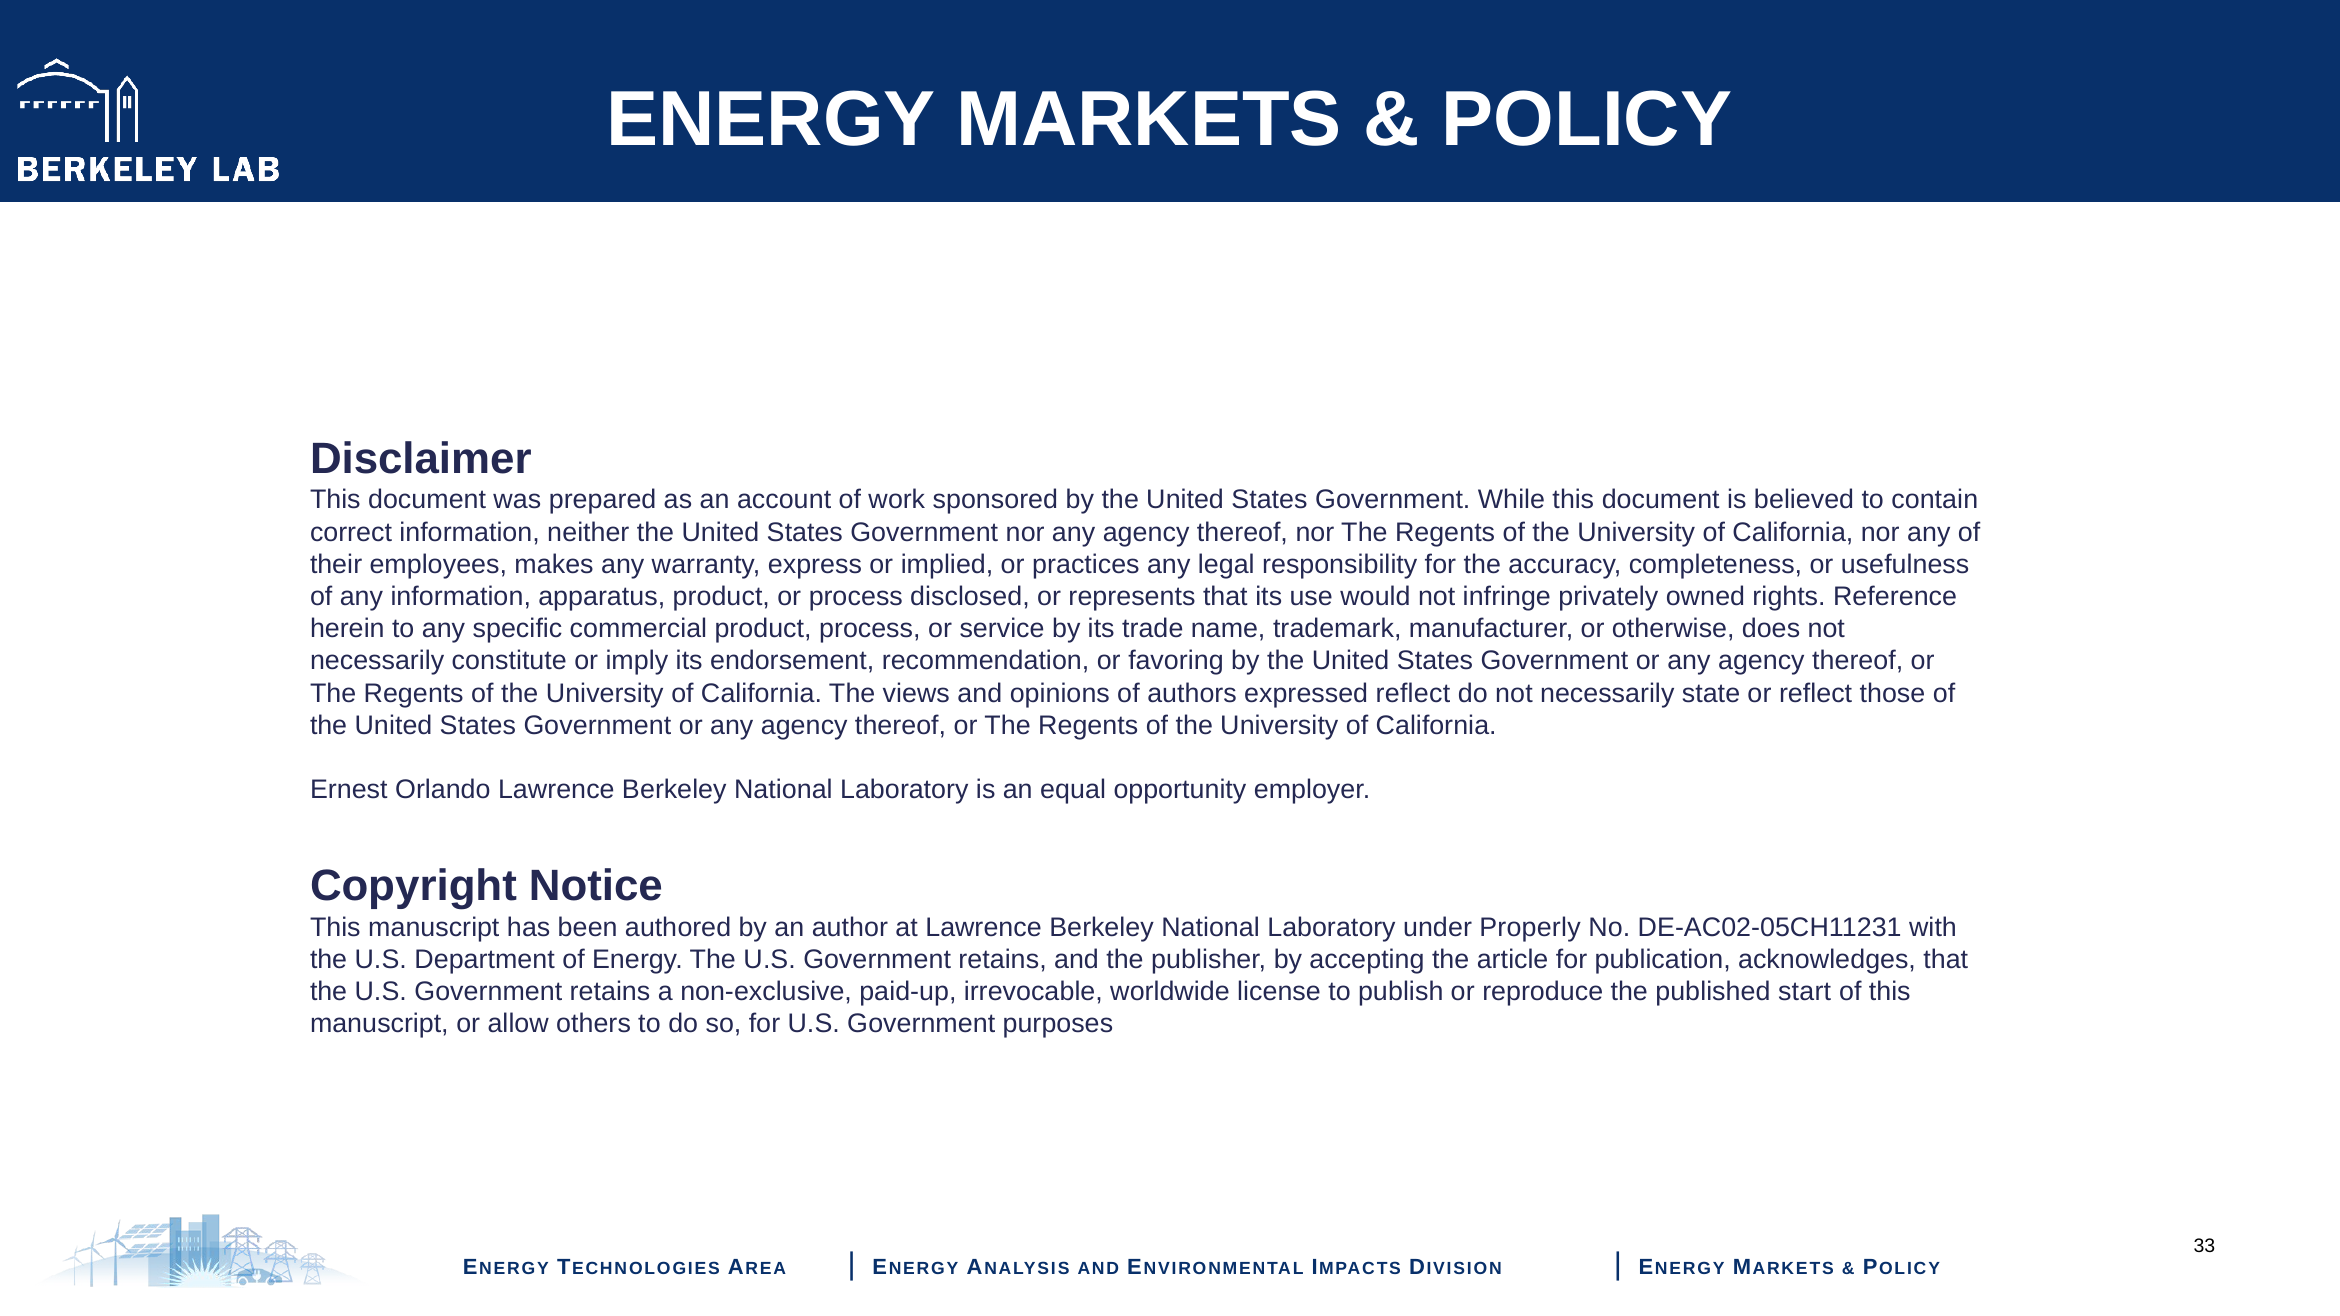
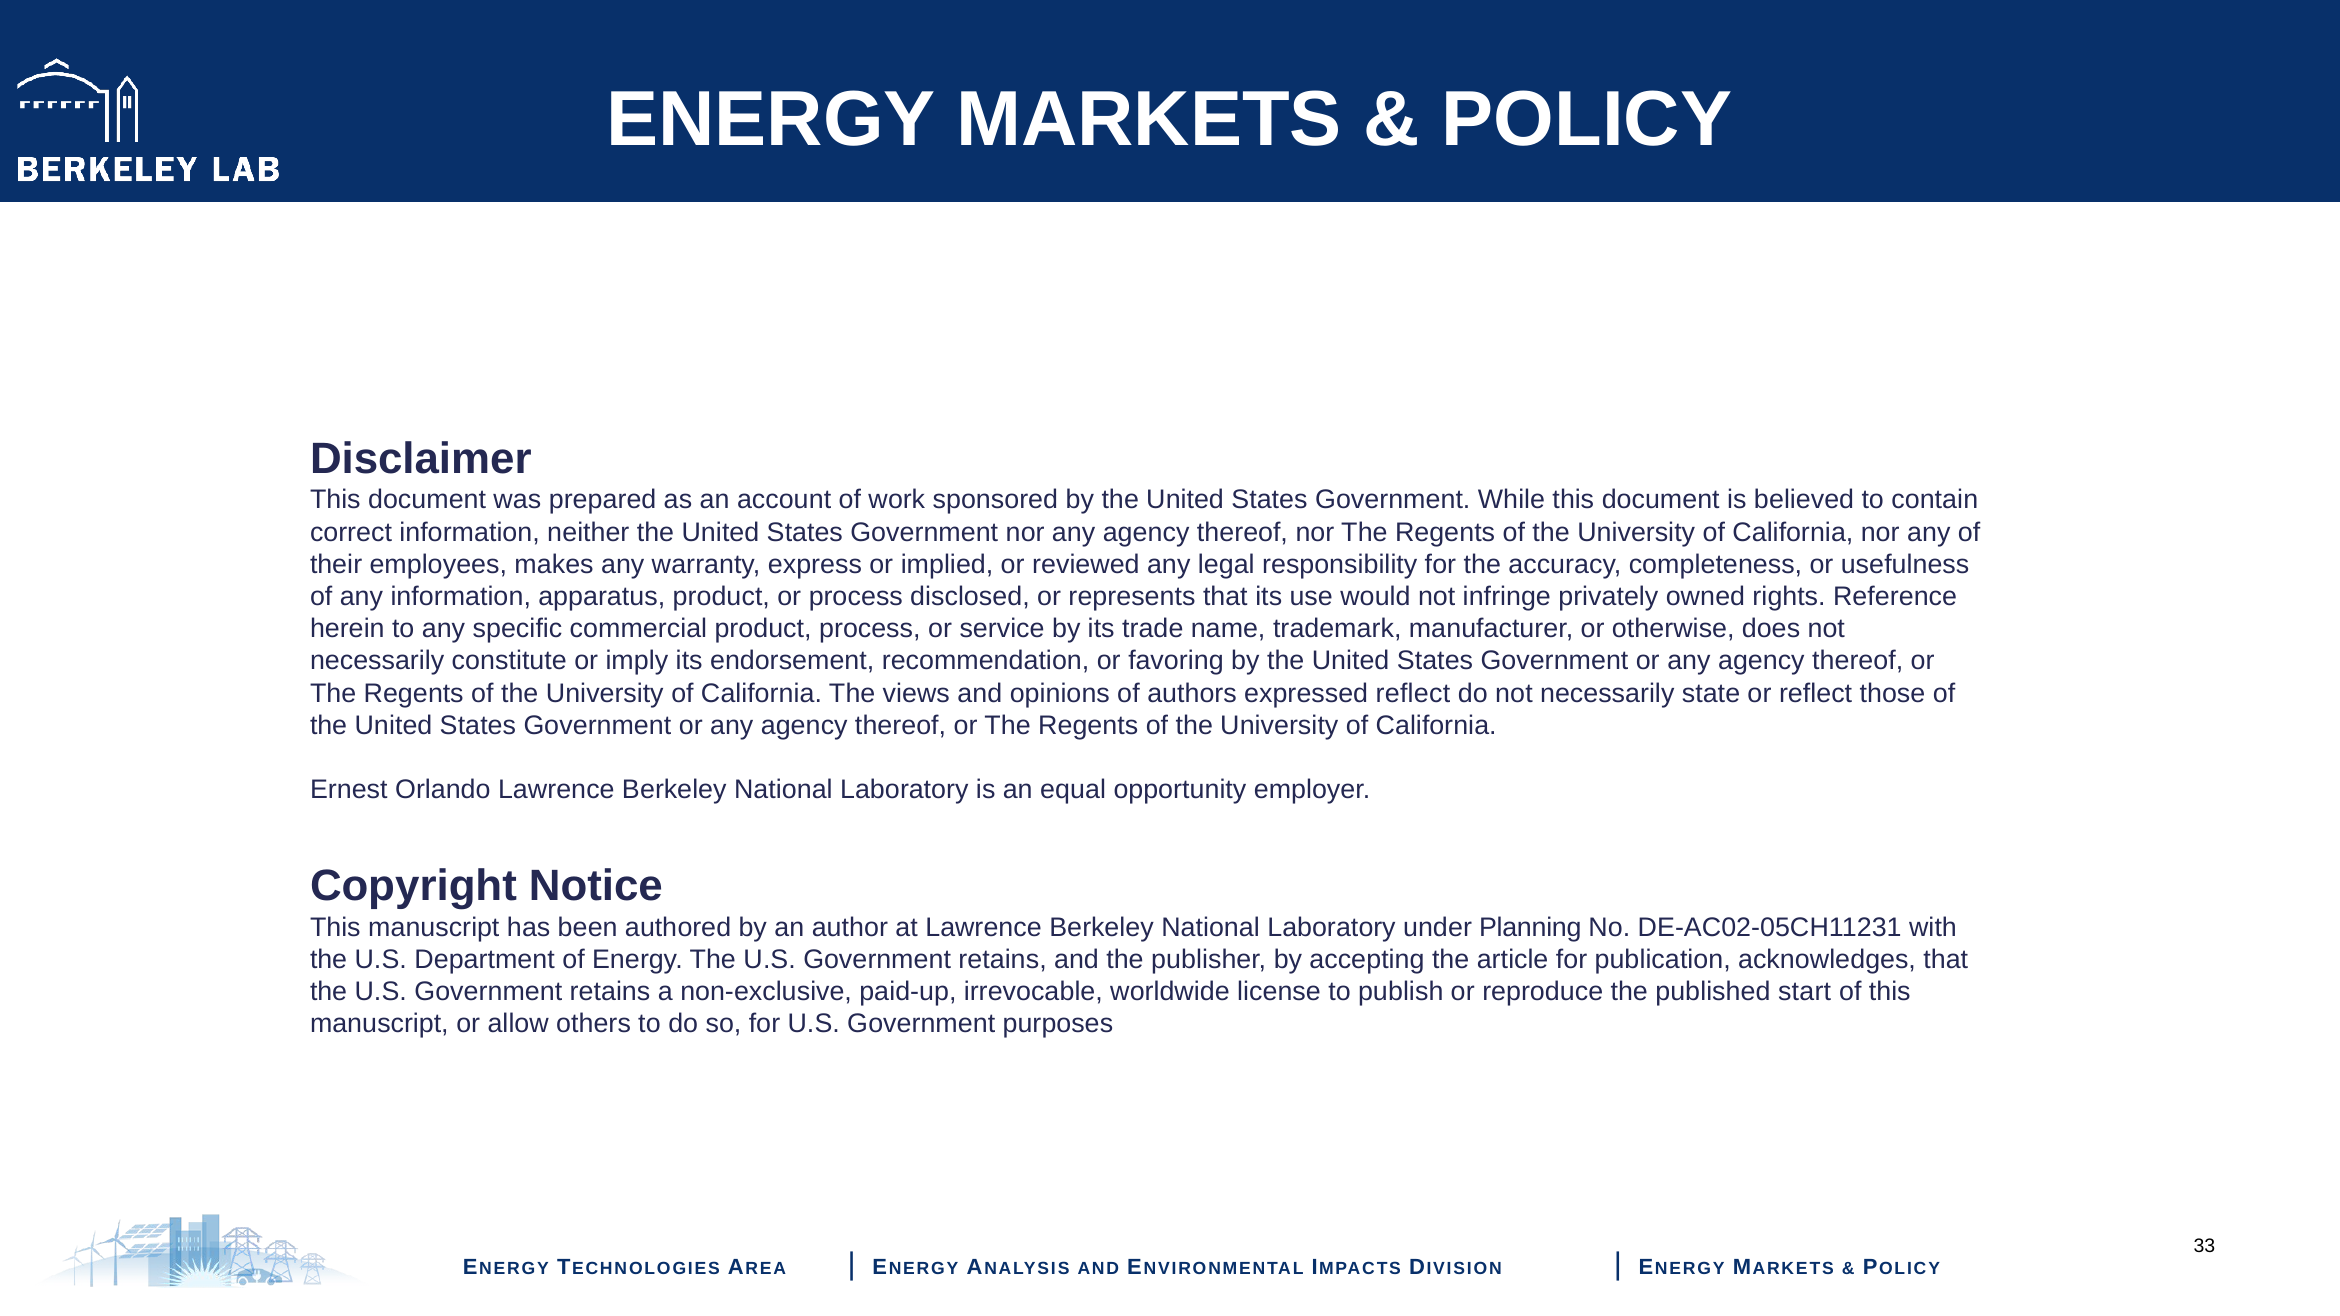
practices: practices -> reviewed
Properly: Properly -> Planning
